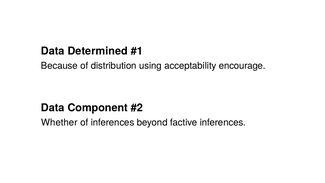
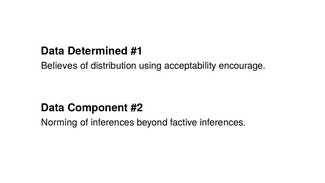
Because: Because -> Believes
Whether: Whether -> Norming
